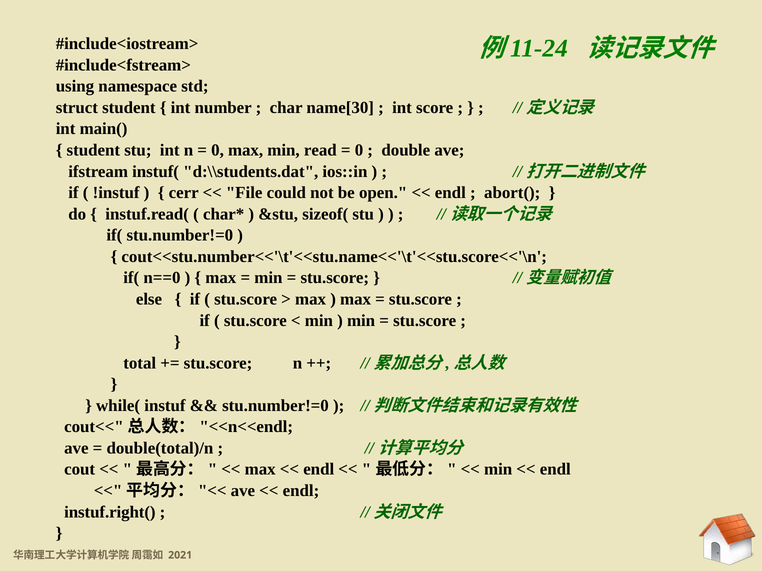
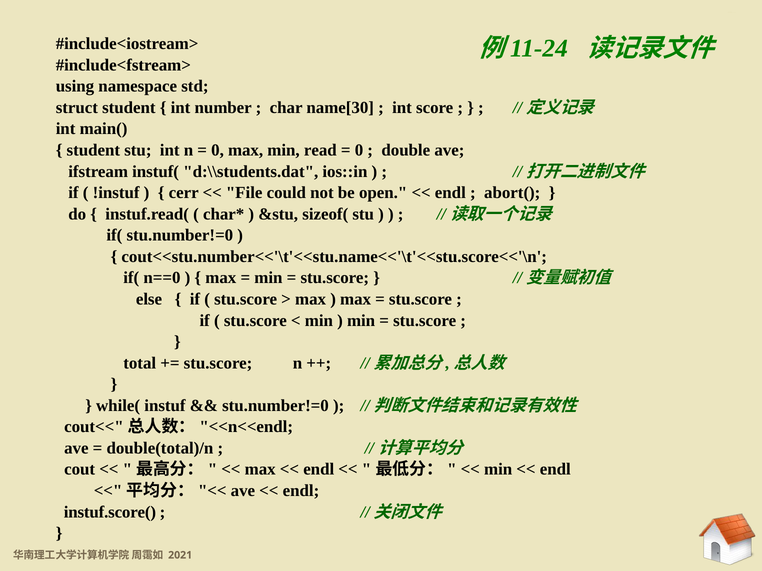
instuf.right(: instuf.right( -> instuf.score(
